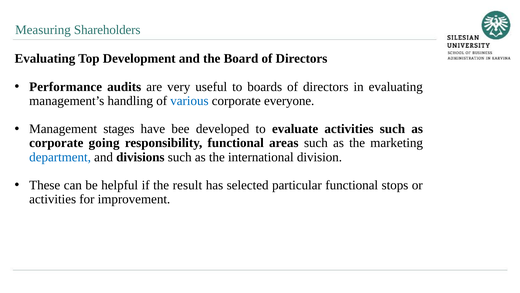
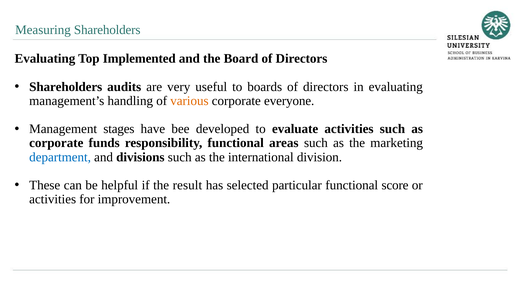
Development: Development -> Implemented
Performance at (66, 87): Performance -> Shareholders
various colour: blue -> orange
going: going -> funds
stops: stops -> score
